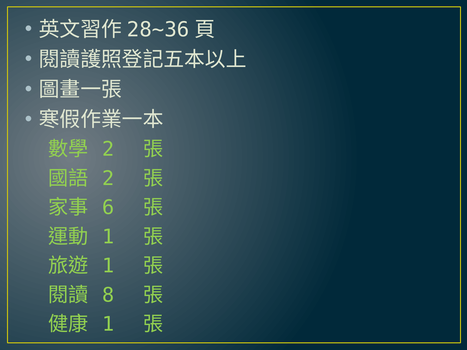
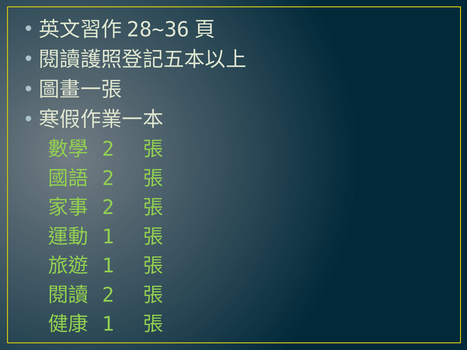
6 at (108, 208): 6 -> 2
8 at (108, 295): 8 -> 2
